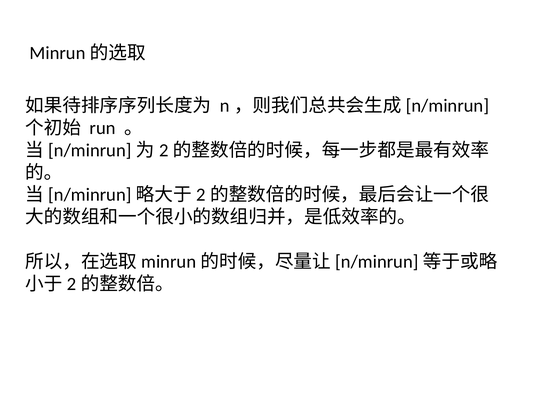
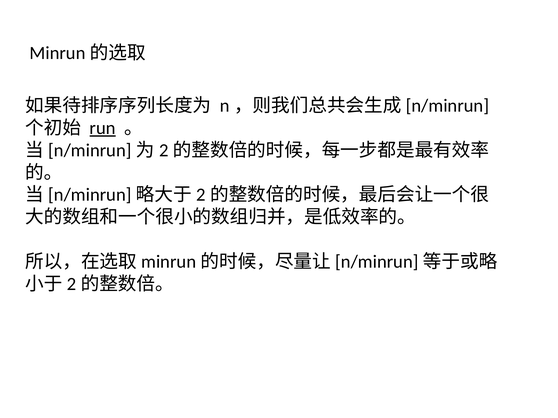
run underline: none -> present
